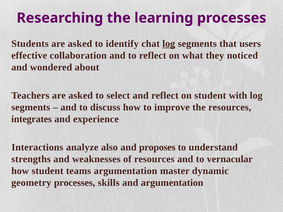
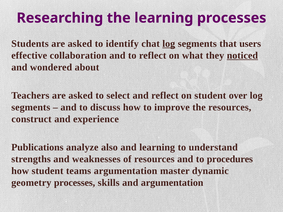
noticed underline: none -> present
with: with -> over
integrates: integrates -> construct
Interactions: Interactions -> Publications
and proposes: proposes -> learning
vernacular: vernacular -> procedures
